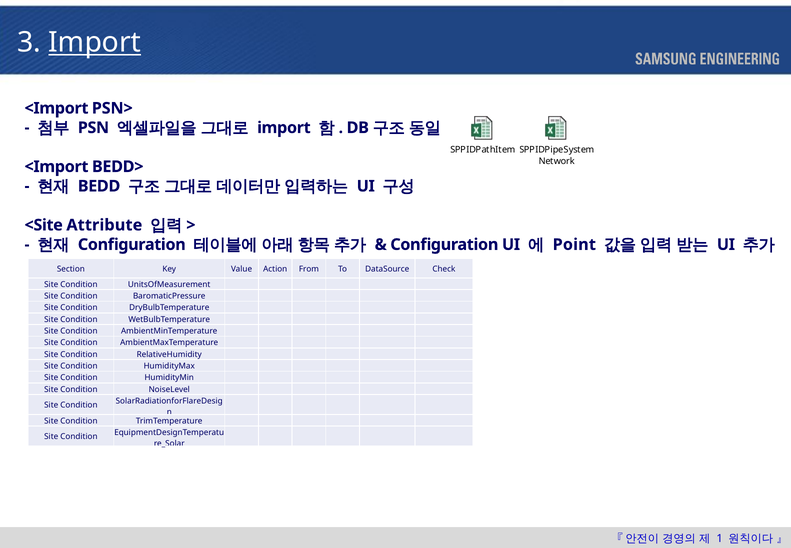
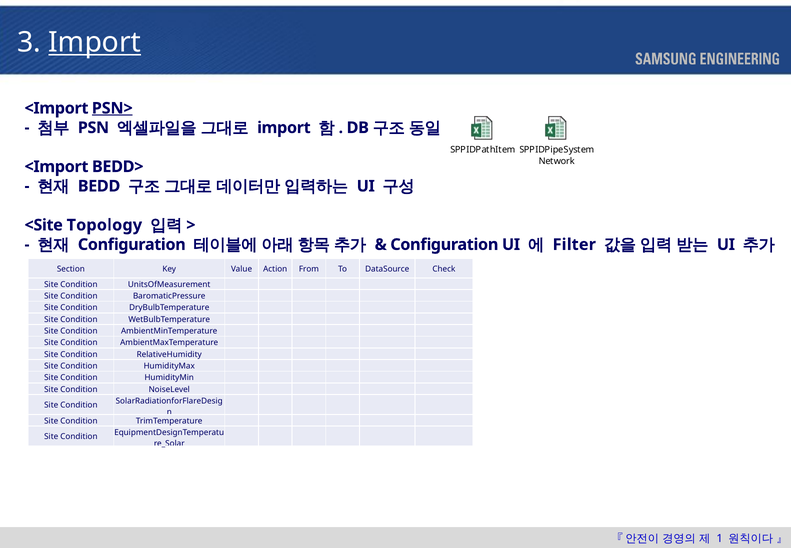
PSN> underline: none -> present
Attribute: Attribute -> Topology
Point: Point -> Filter
